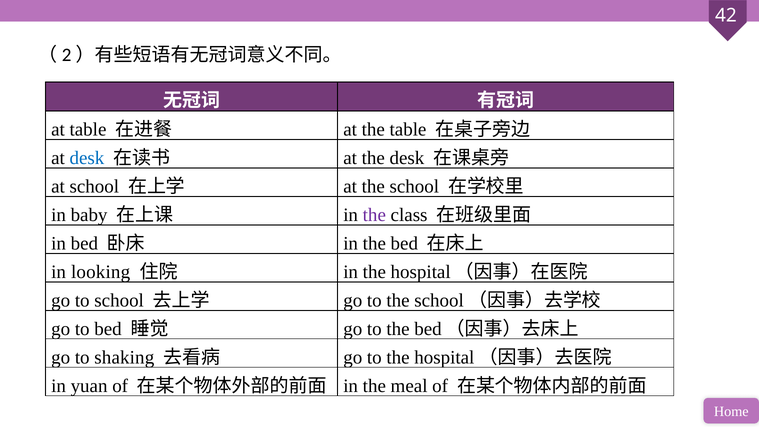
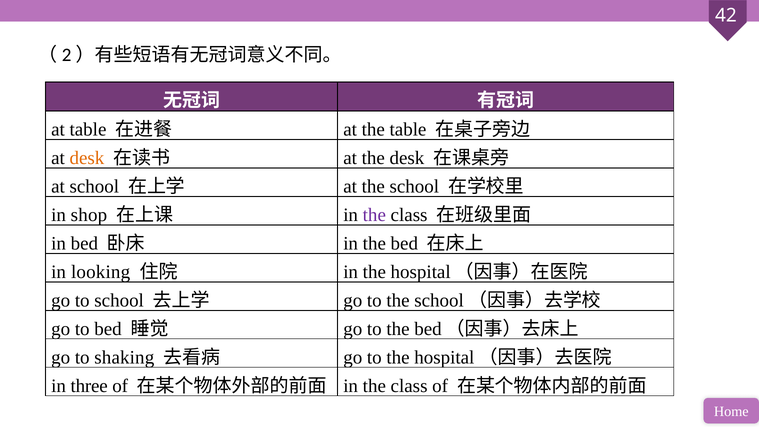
desk at (87, 158) colour: blue -> orange
baby: baby -> shop
yuan: yuan -> three
meal at (409, 386): meal -> class
